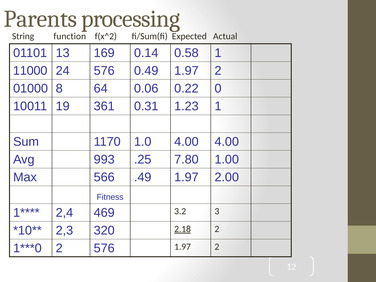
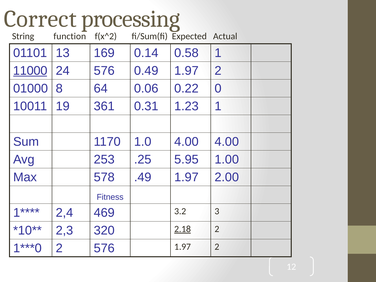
Parents: Parents -> Correct
11000 underline: none -> present
993: 993 -> 253
7.80: 7.80 -> 5.95
566: 566 -> 578
